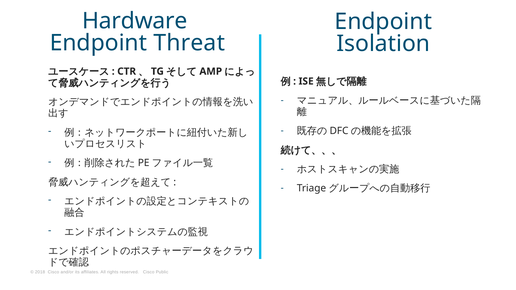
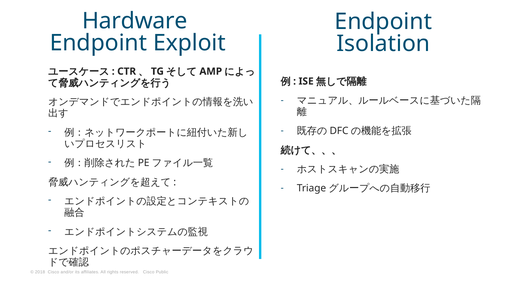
Threat: Threat -> Exploit
